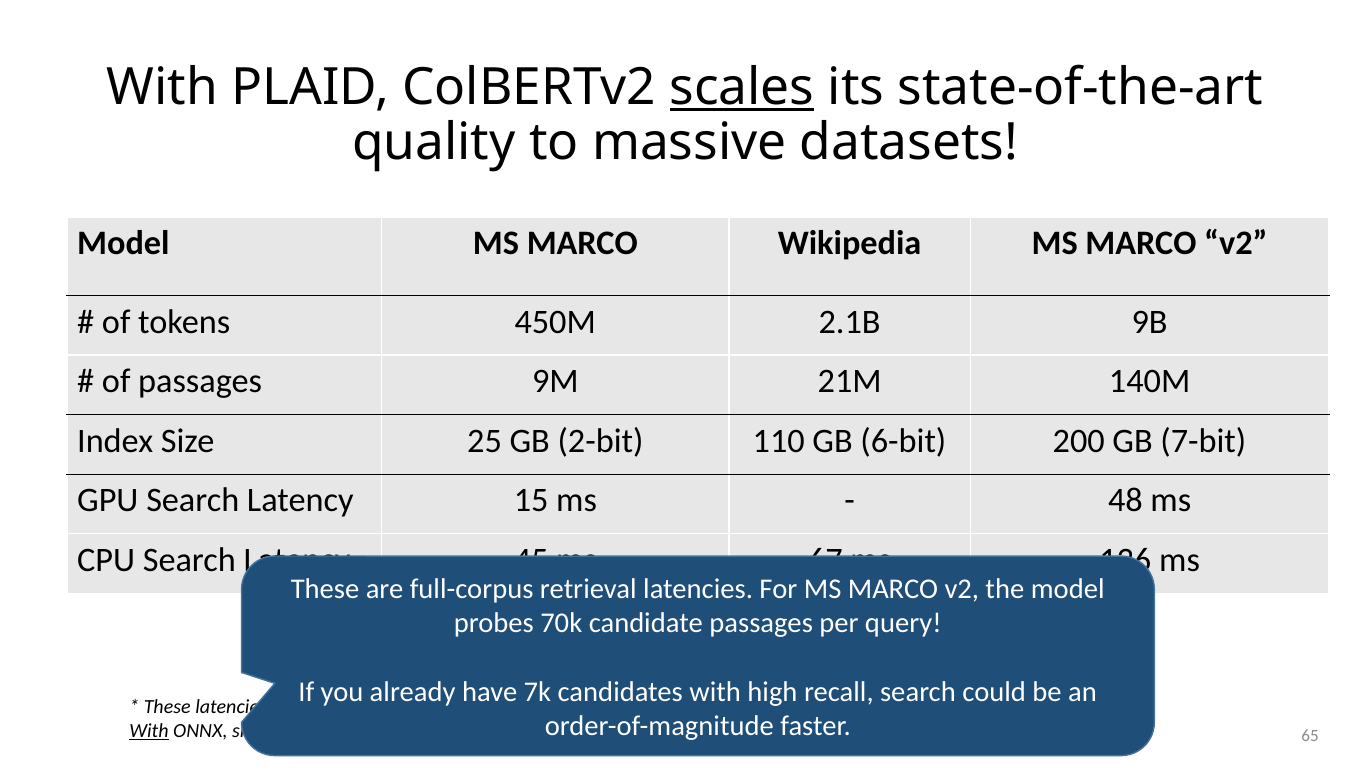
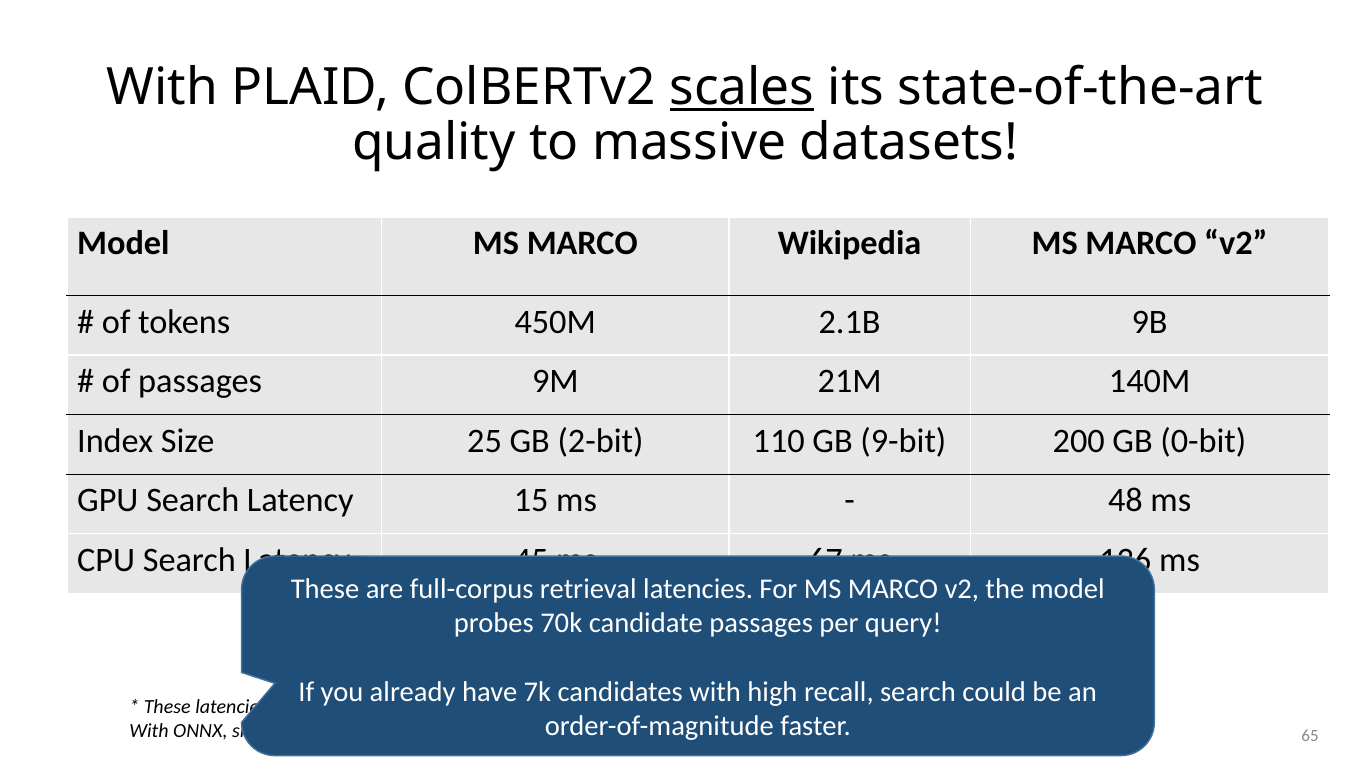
6-bit: 6-bit -> 9-bit
7-bit: 7-bit -> 0-bit
With at (149, 731) underline: present -> none
